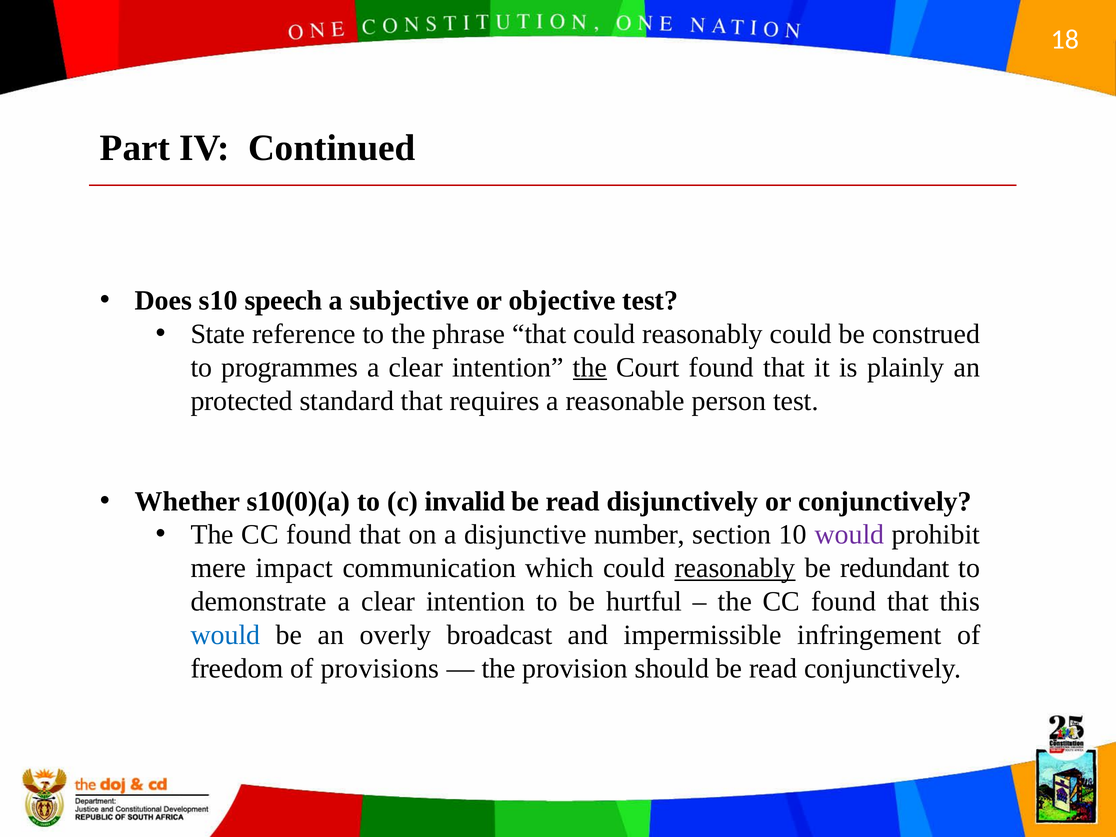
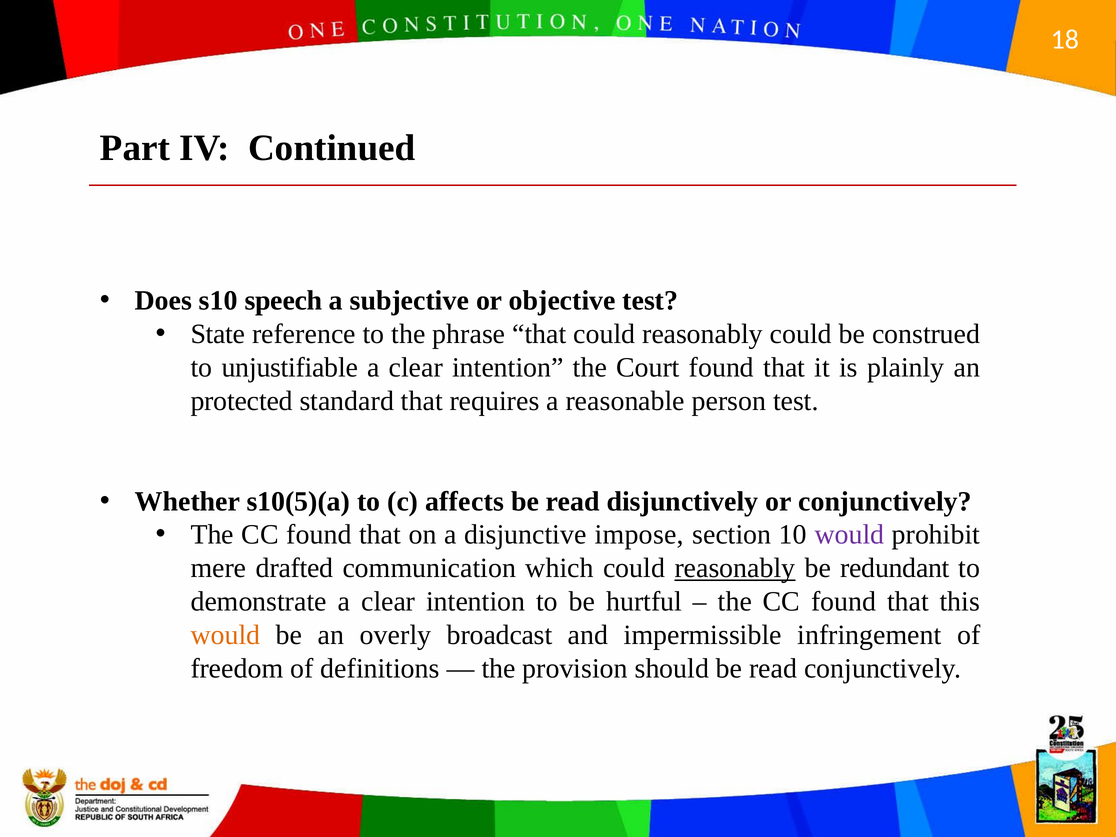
programmes: programmes -> unjustifiable
the at (590, 367) underline: present -> none
s10(0)(a: s10(0)(a -> s10(5)(a
invalid: invalid -> affects
number: number -> impose
impact: impact -> drafted
would at (225, 635) colour: blue -> orange
provisions: provisions -> definitions
